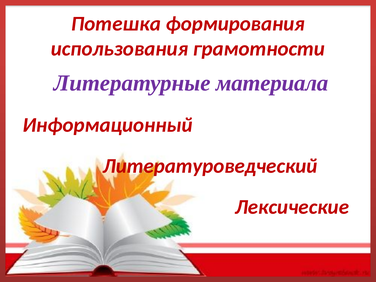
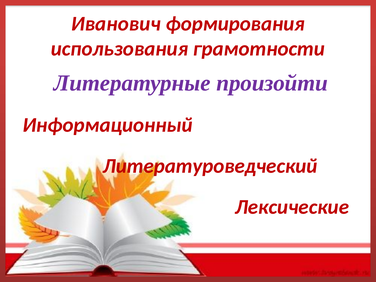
Потешка: Потешка -> Иванович
материала: материала -> произойти
